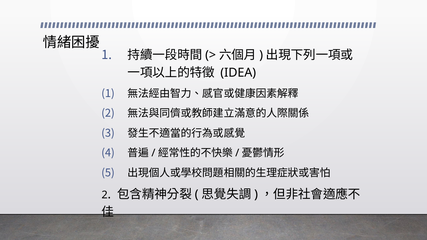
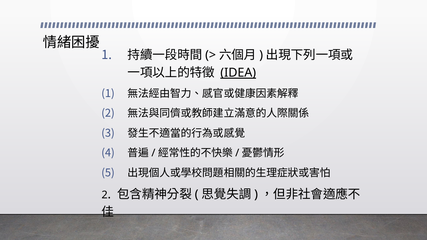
IDEA underline: none -> present
